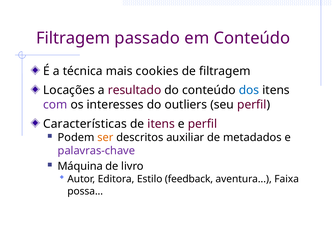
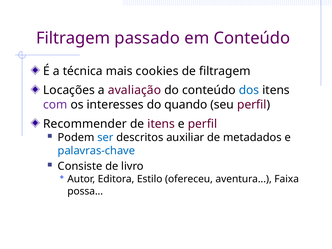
resultado: resultado -> avaliação
outliers: outliers -> quando
Características: Características -> Recommender
ser colour: orange -> blue
palavras-chave colour: purple -> blue
Máquina: Máquina -> Consiste
feedback: feedback -> ofereceu
